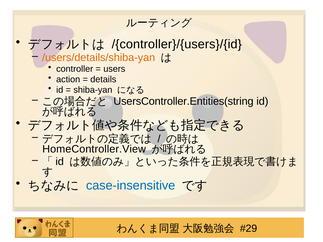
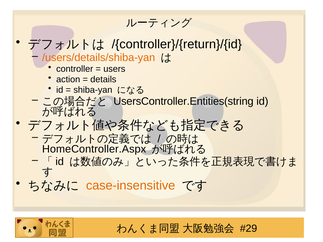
/{controller}/{users}/{id: /{controller}/{users}/{id -> /{controller}/{return}/{id
HomeController.View: HomeController.View -> HomeController.Aspx
case-insensitive colour: blue -> orange
